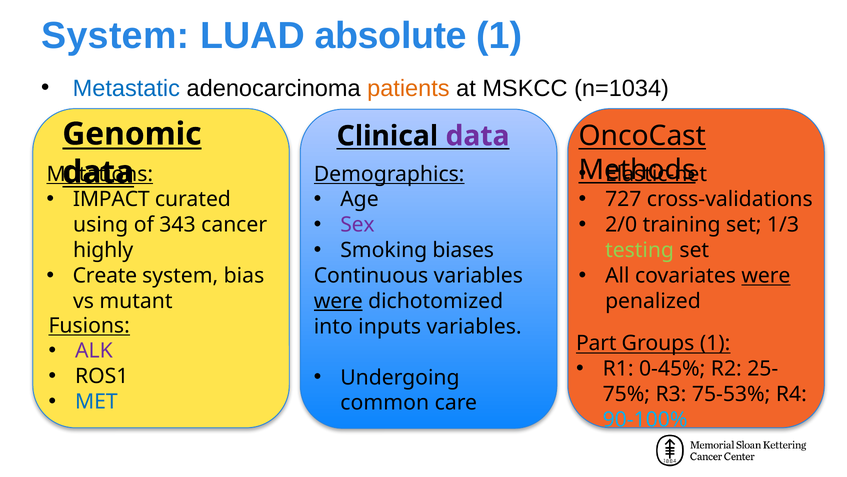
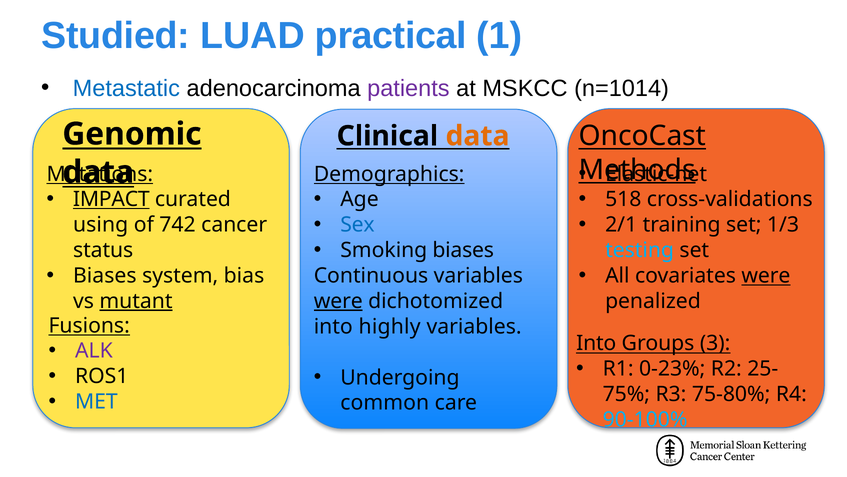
System at (115, 36): System -> Studied
absolute: absolute -> practical
patients colour: orange -> purple
n=1034: n=1034 -> n=1014
data at (478, 136) colour: purple -> orange
IMPACT underline: none -> present
727: 727 -> 518
Sex colour: purple -> blue
2/0: 2/0 -> 2/1
343: 343 -> 742
highly: highly -> status
testing colour: light green -> light blue
Create at (105, 275): Create -> Biases
mutant underline: none -> present
inputs: inputs -> highly
Part at (596, 343): Part -> Into
Groups 1: 1 -> 3
0-45%: 0-45% -> 0-23%
75-53%: 75-53% -> 75-80%
